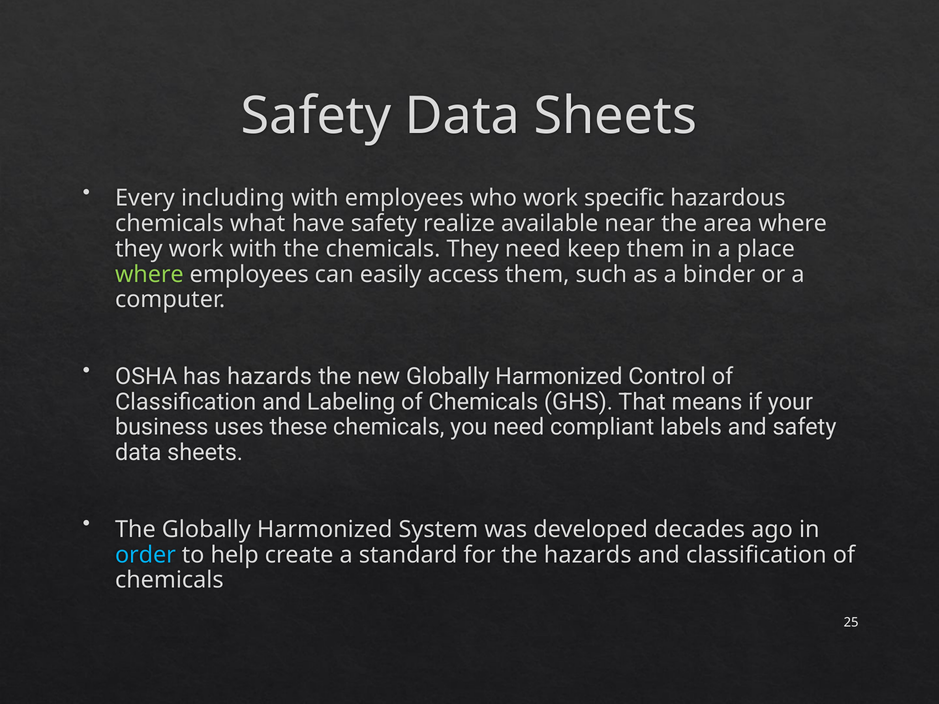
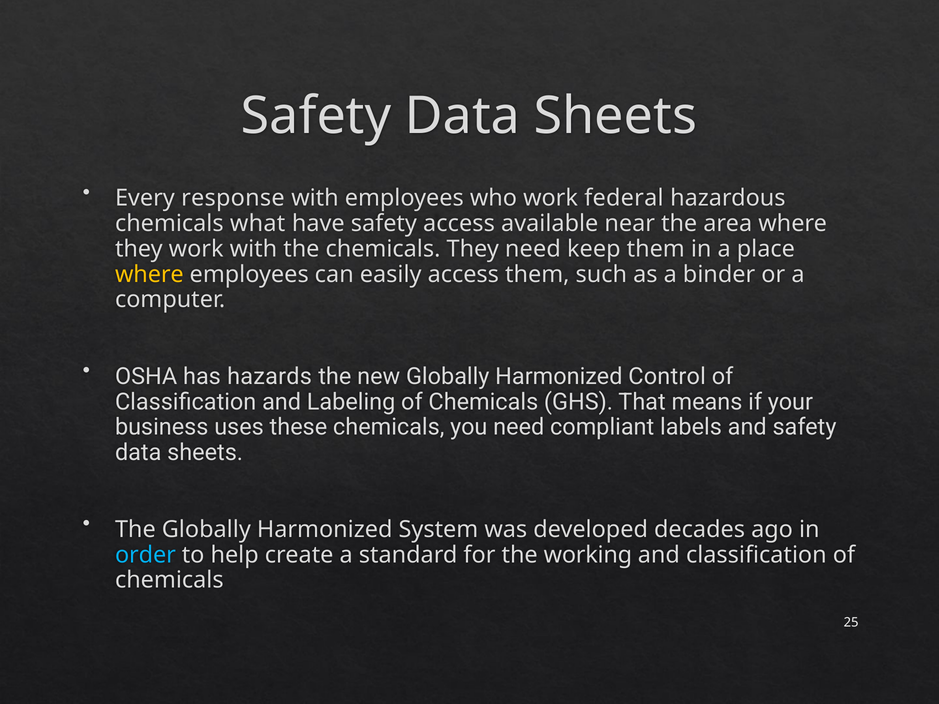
including: including -> response
specific: specific -> federal
safety realize: realize -> access
where at (149, 274) colour: light green -> yellow
the hazards: hazards -> working
